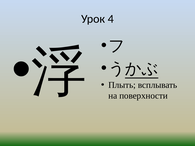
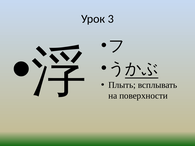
4: 4 -> 3
